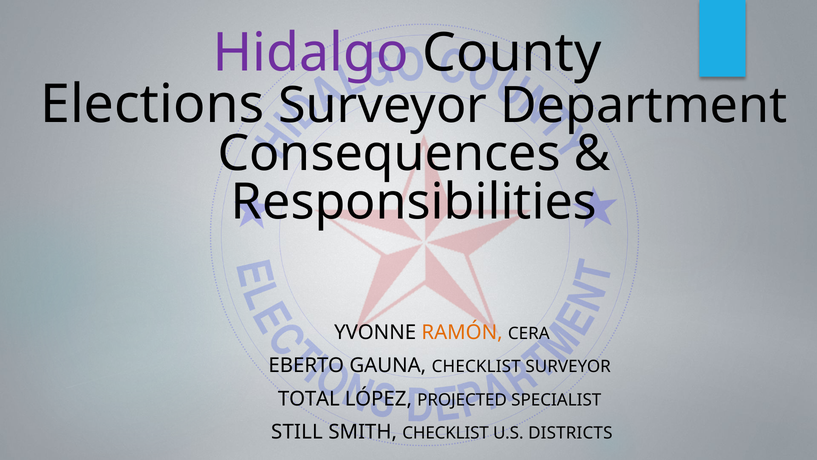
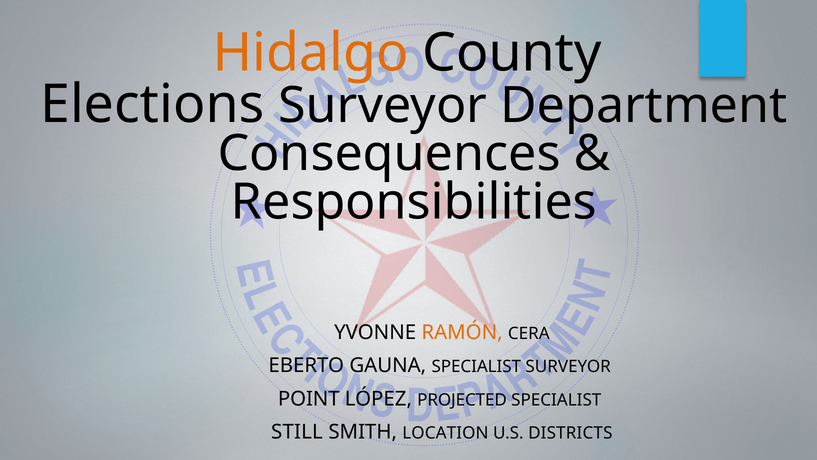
Hidalgo colour: purple -> orange
GAUNA CHECKLIST: CHECKLIST -> SPECIALIST
TOTAL: TOTAL -> POINT
SMITH CHECKLIST: CHECKLIST -> LOCATION
